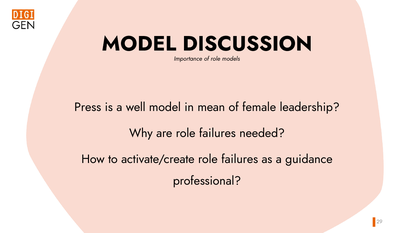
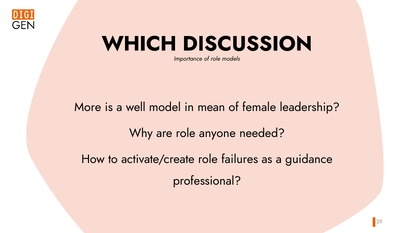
MODEL at (139, 44): MODEL -> WHICH
Press: Press -> More
are role failures: failures -> anyone
